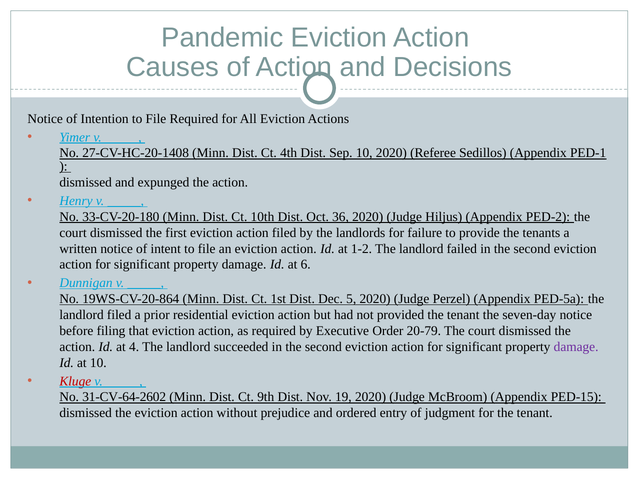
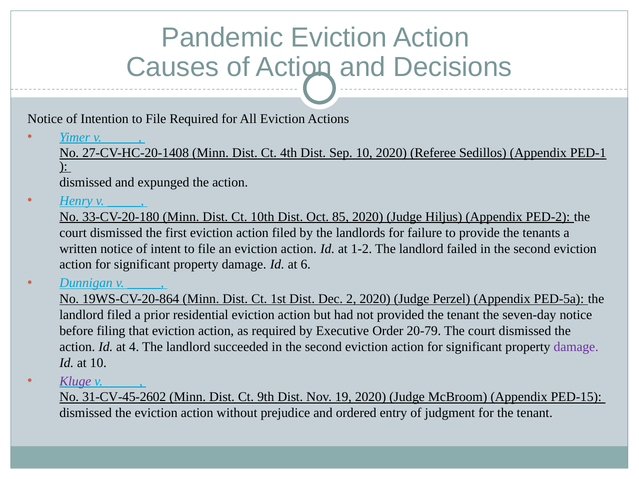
36: 36 -> 85
5: 5 -> 2
Kluge colour: red -> purple
31-CV-64-2602: 31-CV-64-2602 -> 31-CV-45-2602
